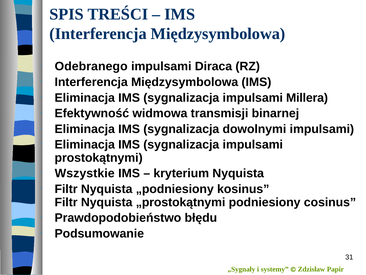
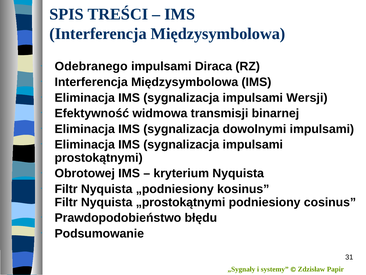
Millera: Millera -> Wersji
Wszystkie: Wszystkie -> Obrotowej
